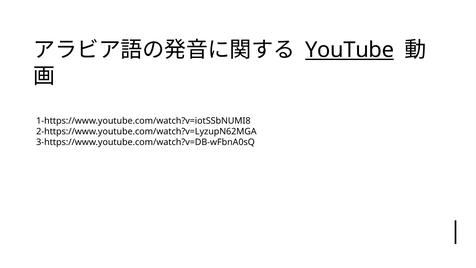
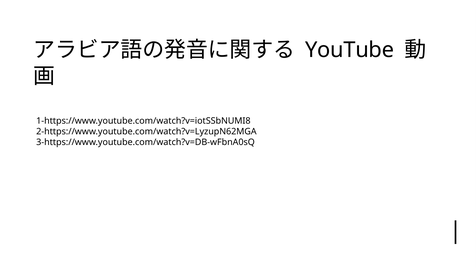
YouTube underline: present -> none
